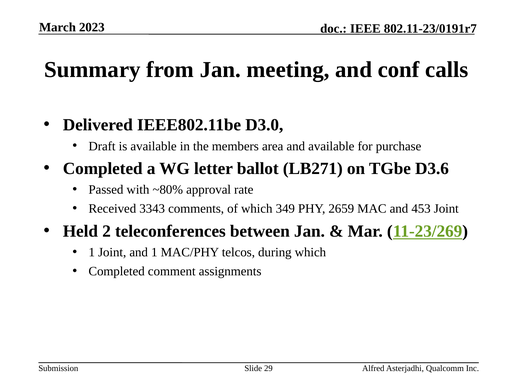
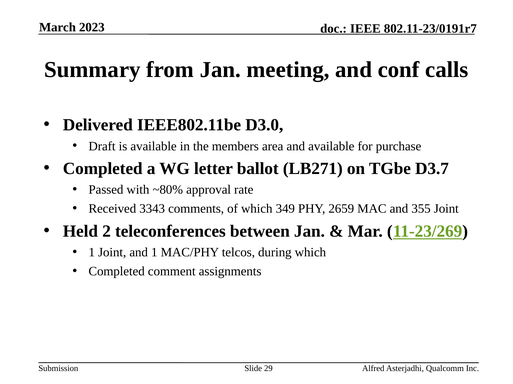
D3.6: D3.6 -> D3.7
453: 453 -> 355
